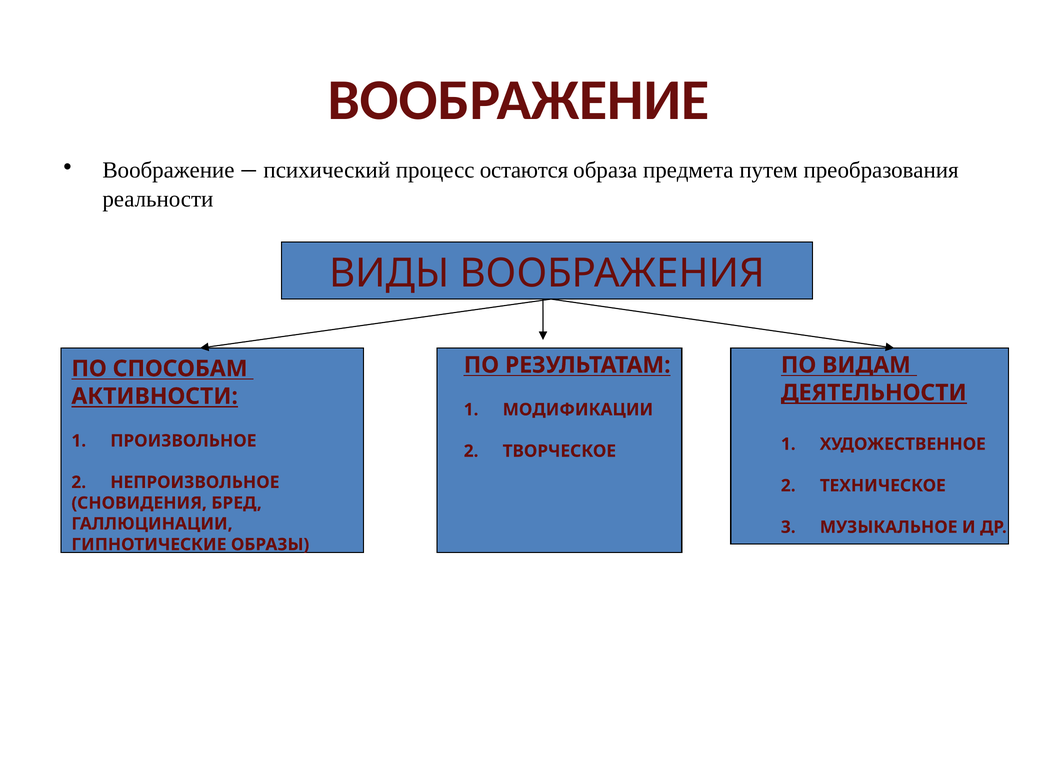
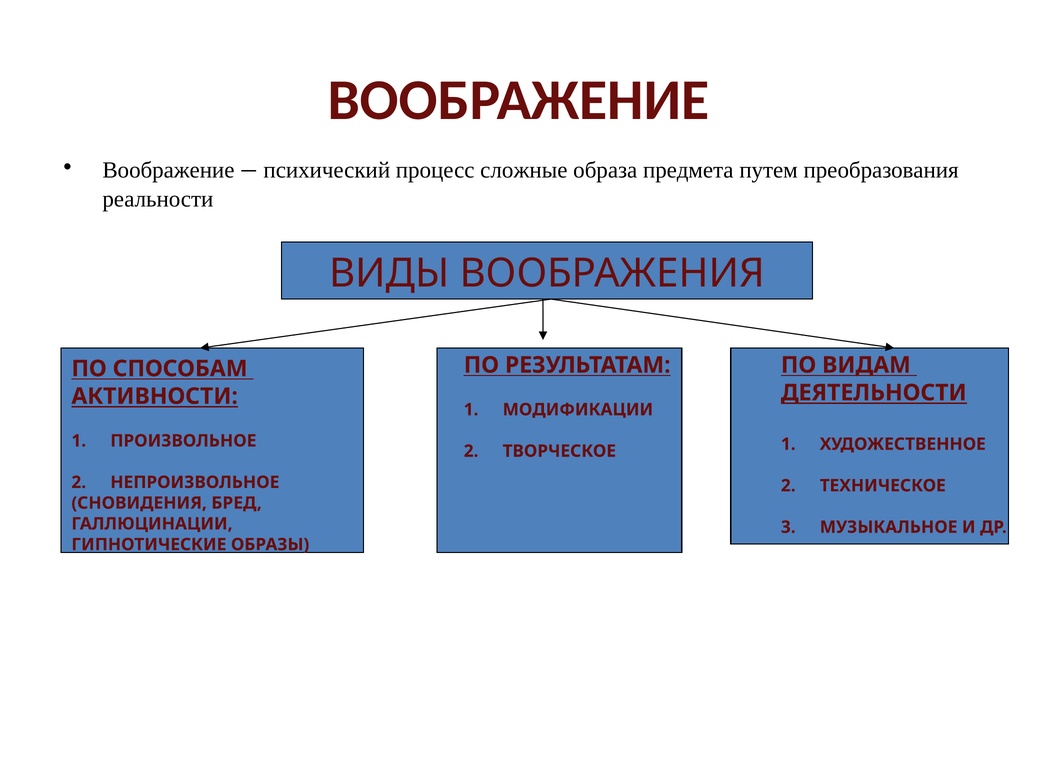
остаются: остаются -> сложные
